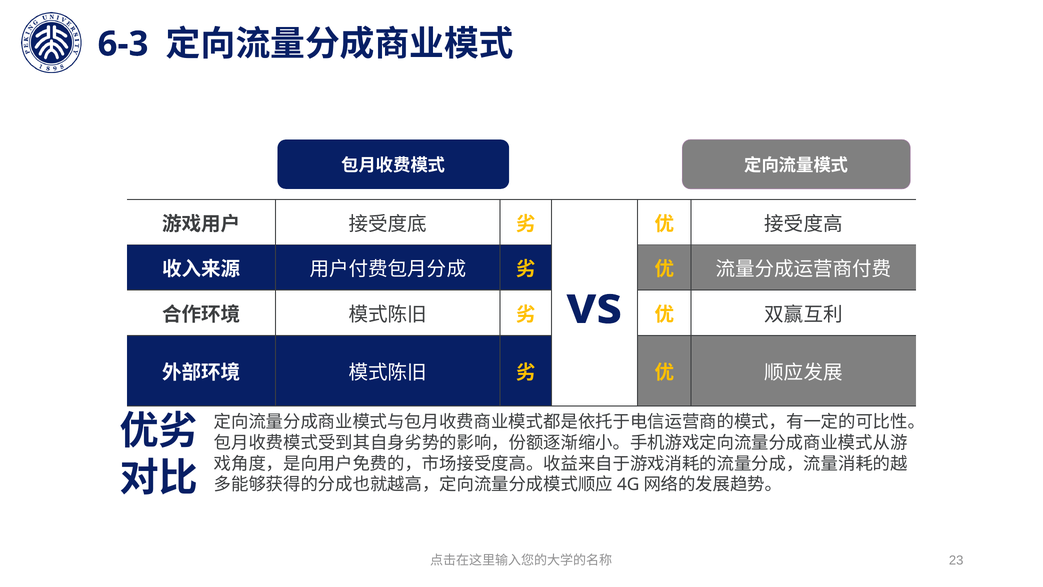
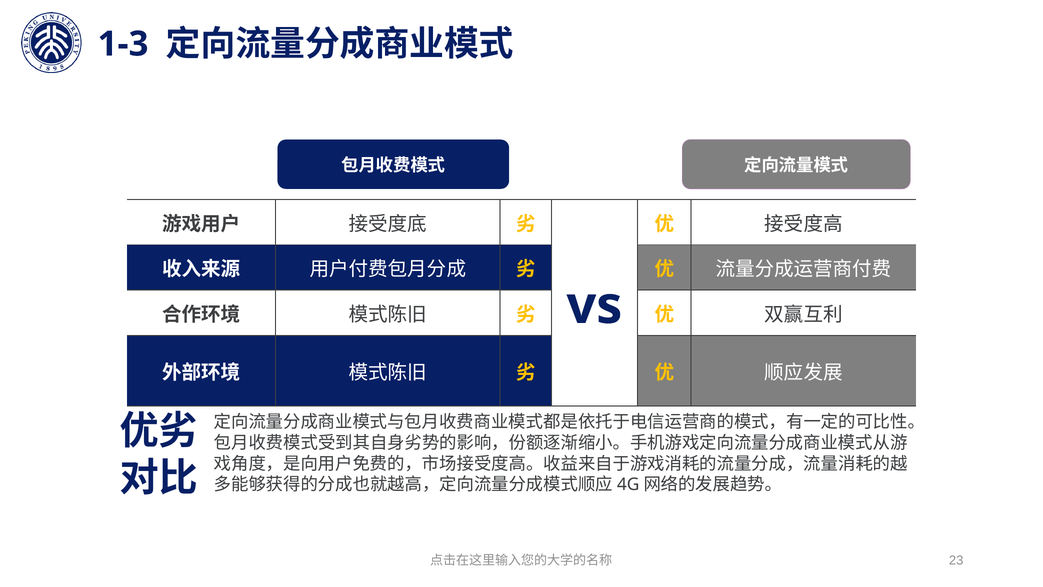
6-3: 6-3 -> 1-3
